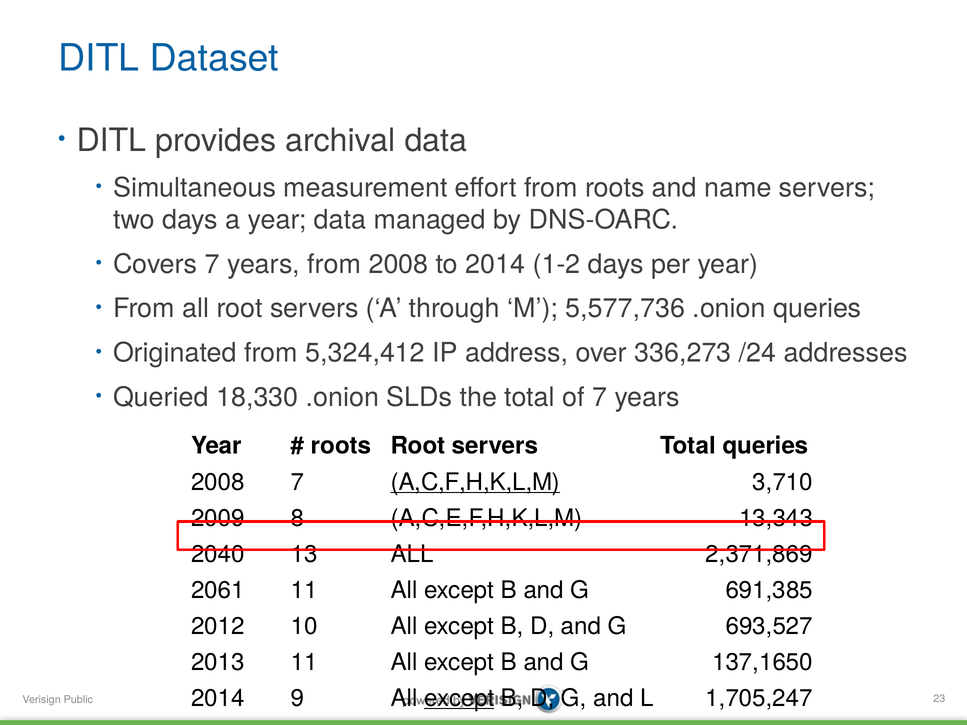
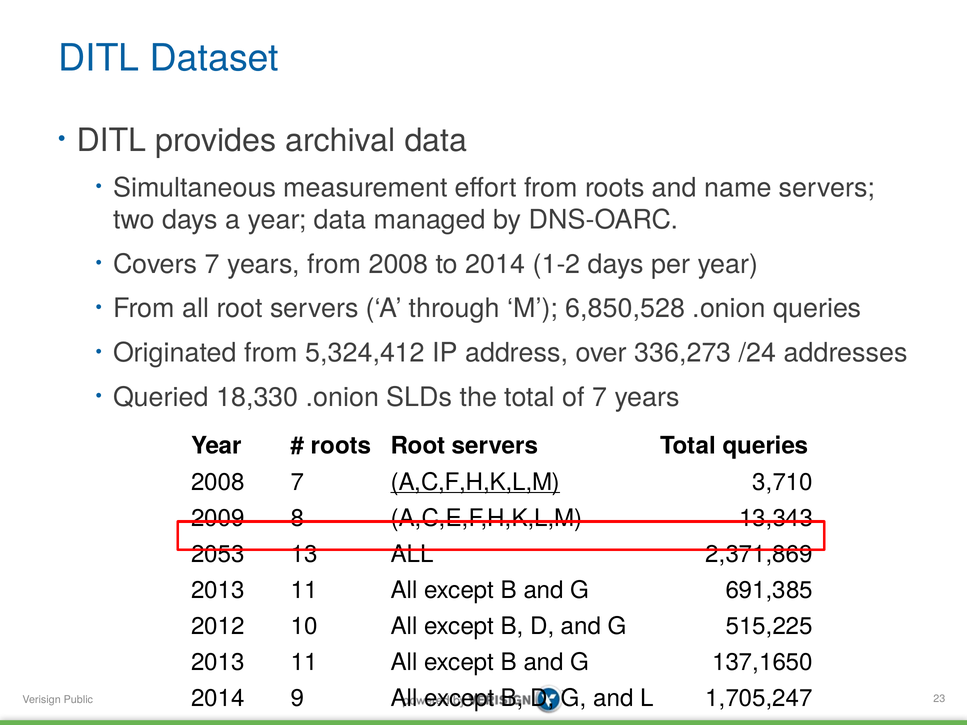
5,577,736: 5,577,736 -> 6,850,528
2040: 2040 -> 2053
2061 at (218, 590): 2061 -> 2013
693,527: 693,527 -> 515,225
except at (459, 698) underline: present -> none
